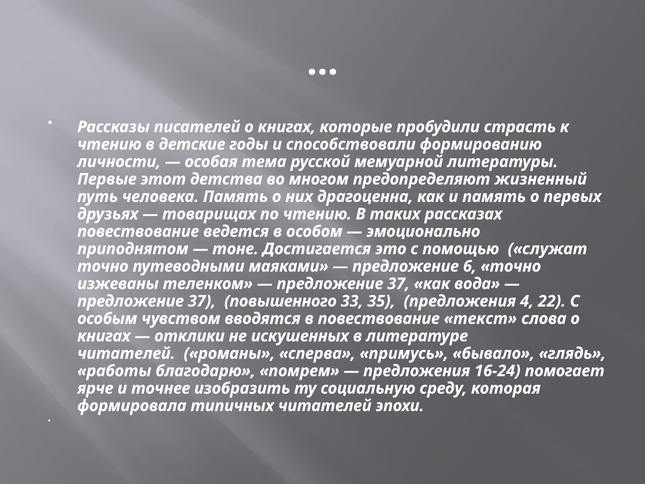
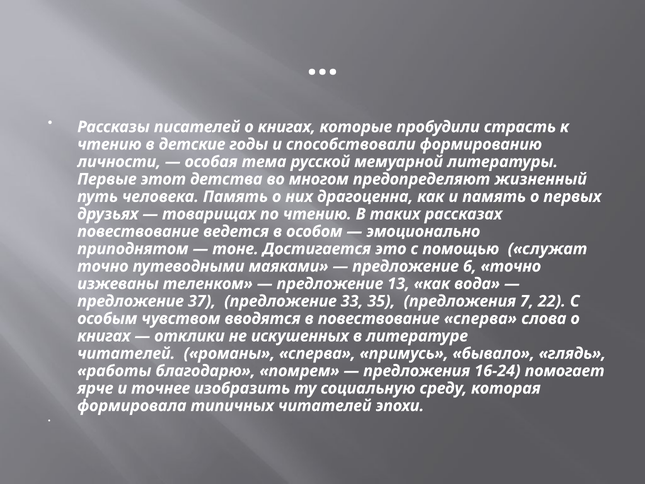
37 at (398, 284): 37 -> 13
37 повышенного: повышенного -> предложение
4: 4 -> 7
повествование текст: текст -> сперва
